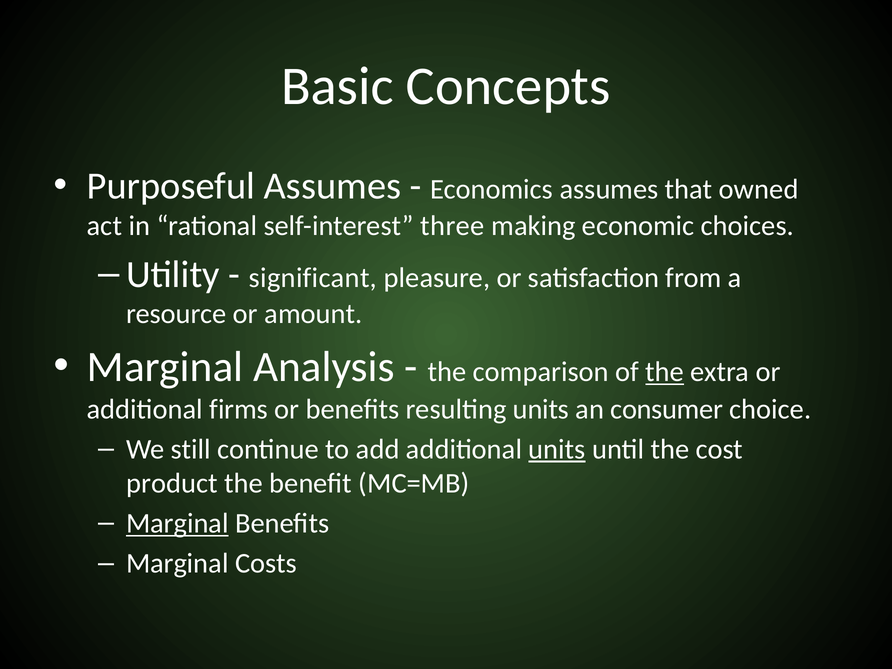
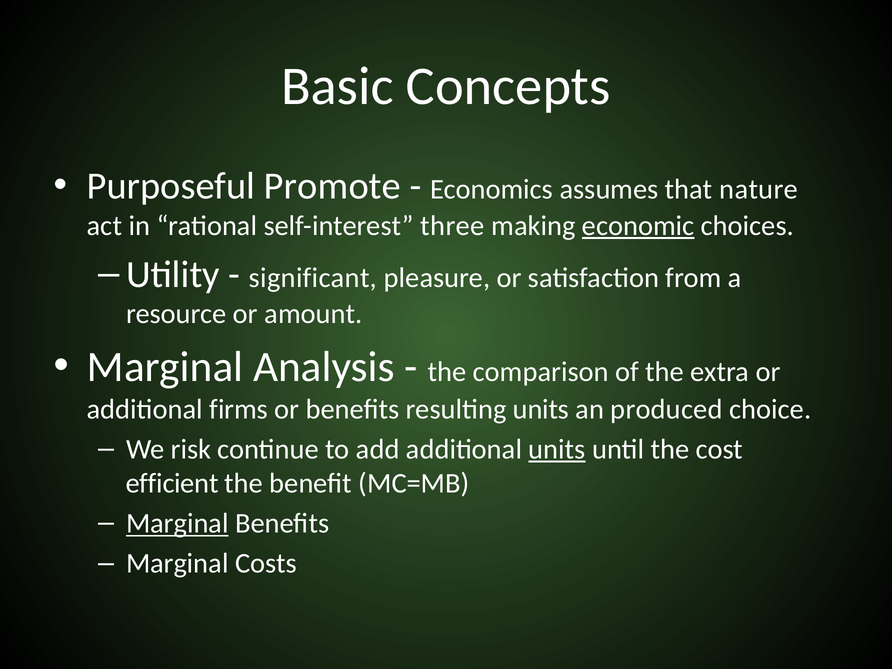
Purposeful Assumes: Assumes -> Promote
owned: owned -> nature
economic underline: none -> present
the at (665, 372) underline: present -> none
consumer: consumer -> produced
still: still -> risk
product: product -> efficient
